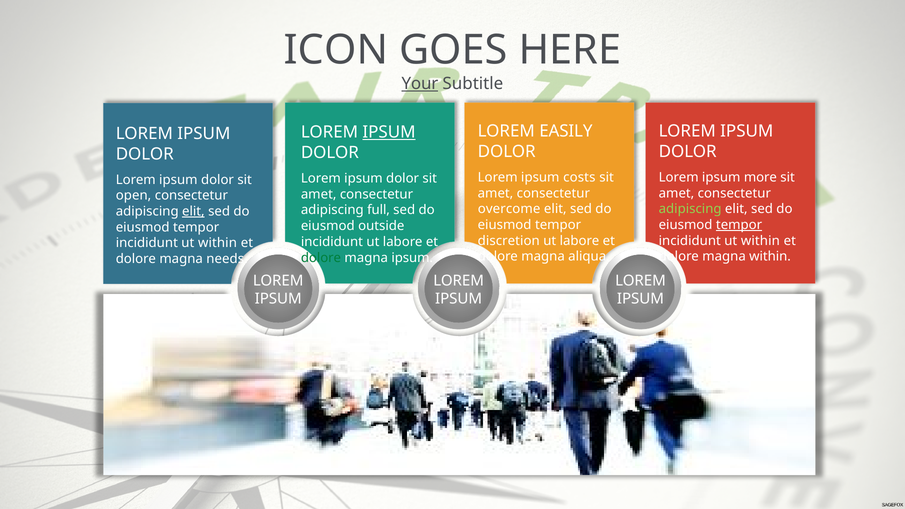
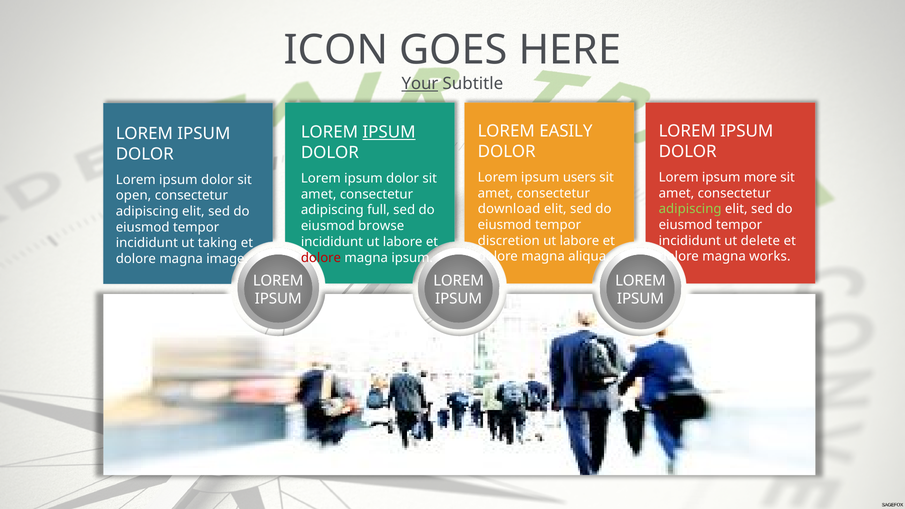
costs: costs -> users
overcome: overcome -> download
elit at (193, 211) underline: present -> none
tempor at (739, 225) underline: present -> none
outside: outside -> browse
within at (760, 241): within -> delete
within at (217, 243): within -> taking
magna within: within -> works
dolore at (321, 258) colour: green -> red
needs: needs -> image
